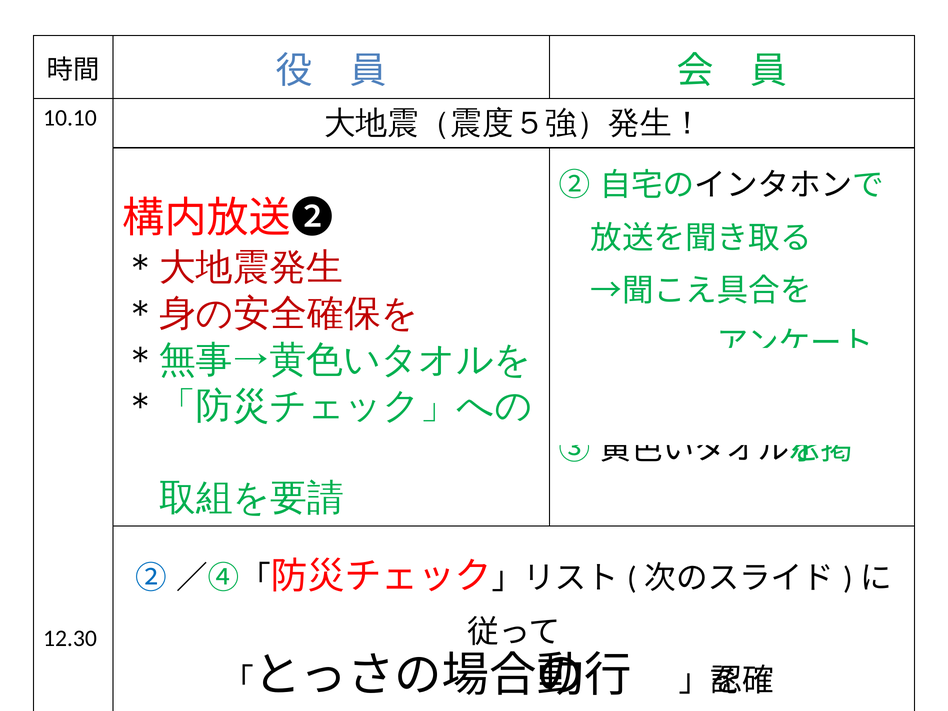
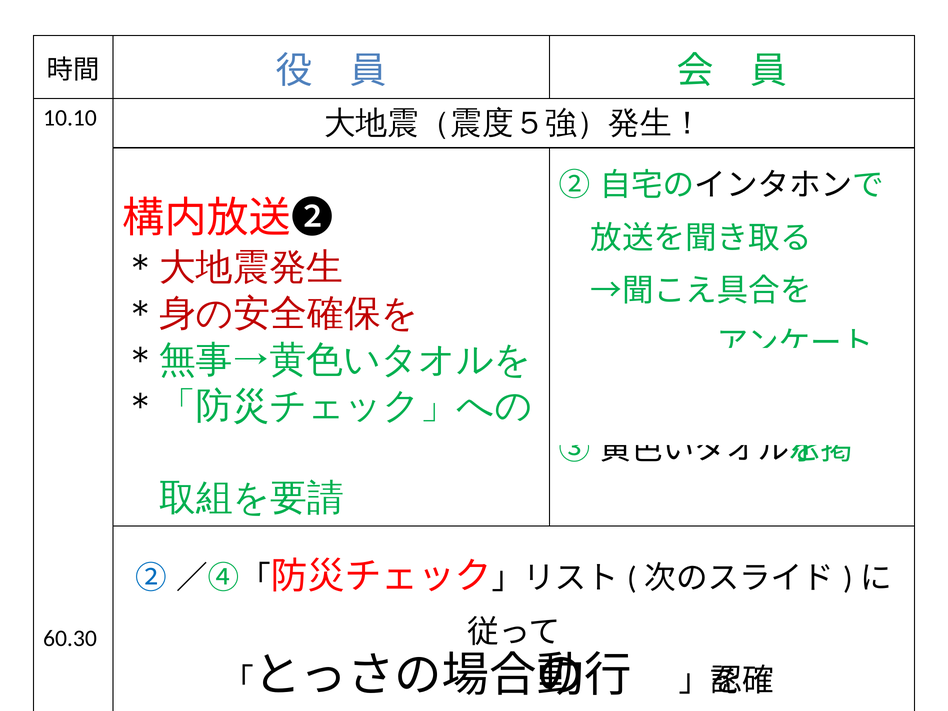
12.30: 12.30 -> 60.30
